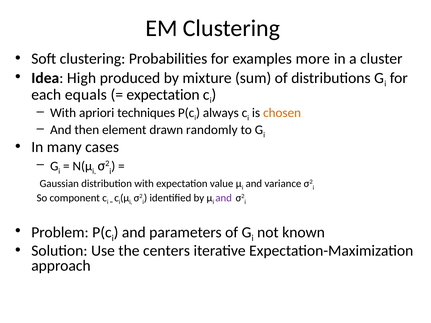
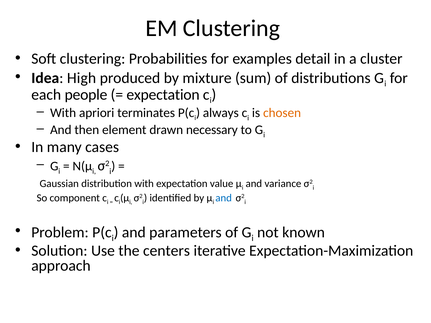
more: more -> detail
equals: equals -> people
techniques: techniques -> terminates
randomly: randomly -> necessary
and at (224, 198) colour: purple -> blue
